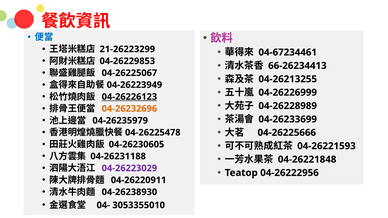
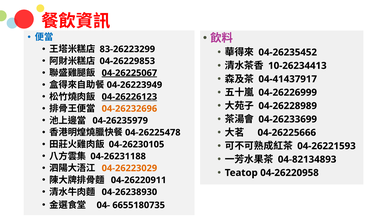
21-26223299: 21-26223299 -> 83-26223299
04-67234461: 04-67234461 -> 04-26235452
66-26234413: 66-26234413 -> 10-26234413
04-26225067 underline: none -> present
04-26213255: 04-26213255 -> 04-41437917
04-26230605: 04-26230605 -> 04-26230105
04-26221848: 04-26221848 -> 04-82134893
04-26223029 colour: purple -> orange
04-26222956: 04-26222956 -> 04-26220958
3053355010: 3053355010 -> 6655180735
